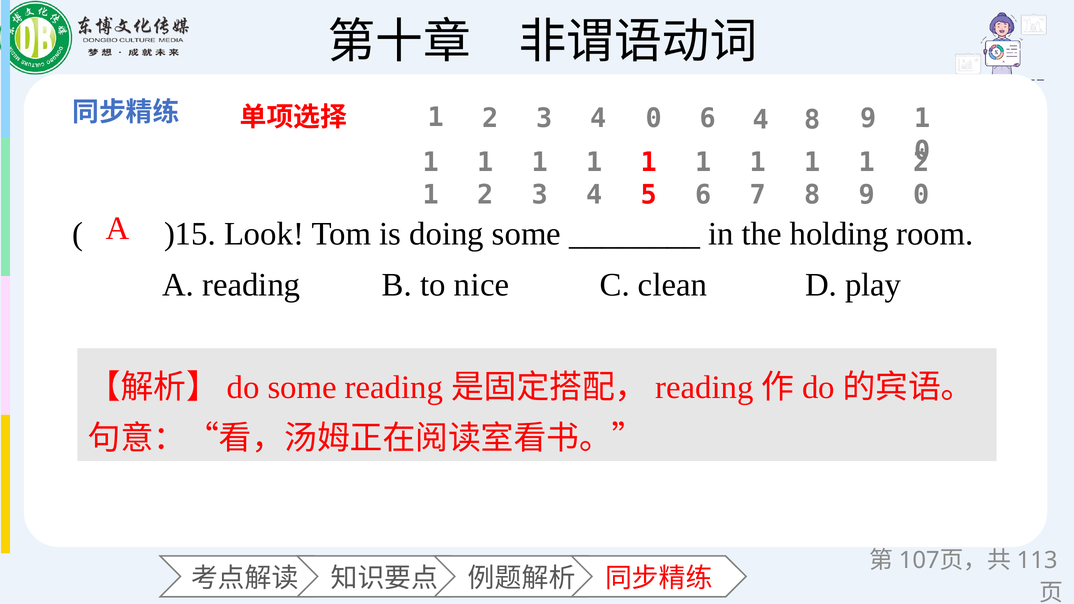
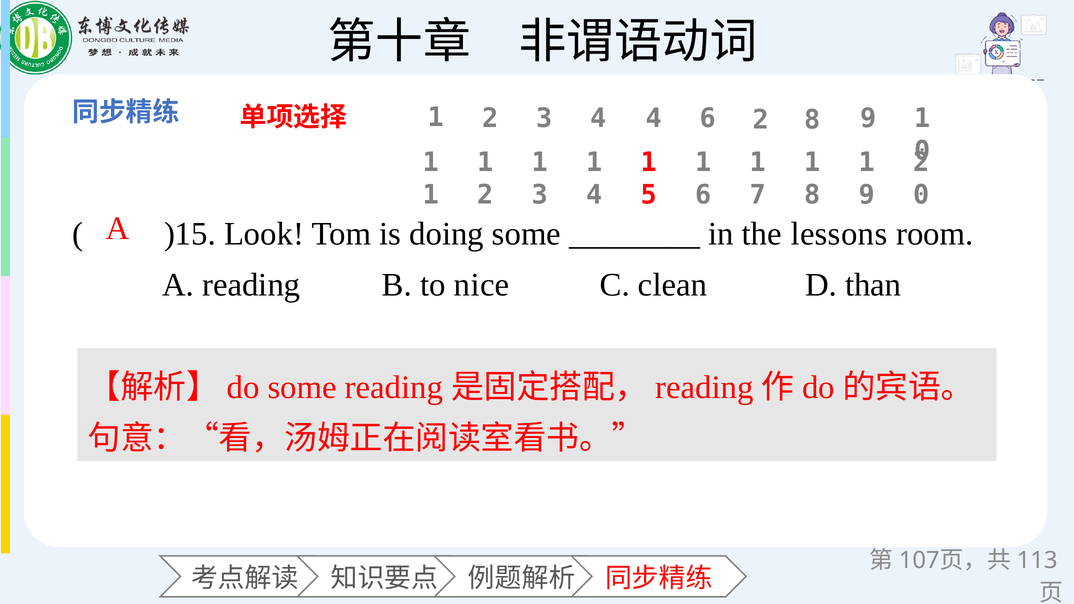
4 0: 0 -> 4
6 4: 4 -> 2
holding: holding -> lessons
play: play -> than
